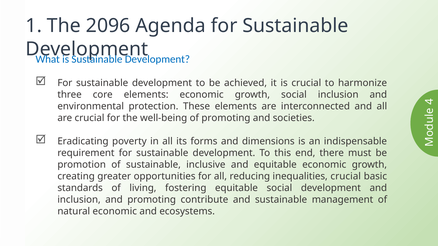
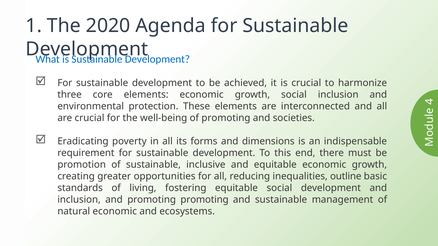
2096: 2096 -> 2020
inequalities crucial: crucial -> outline
promoting contribute: contribute -> promoting
